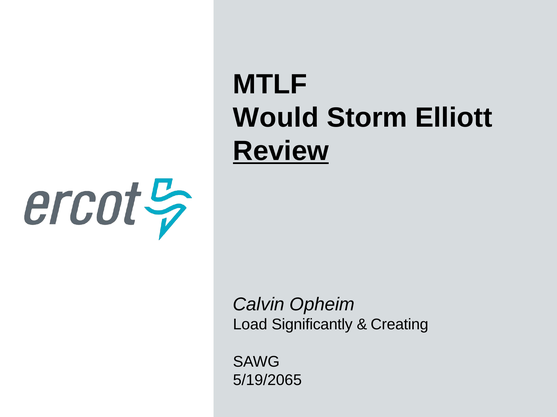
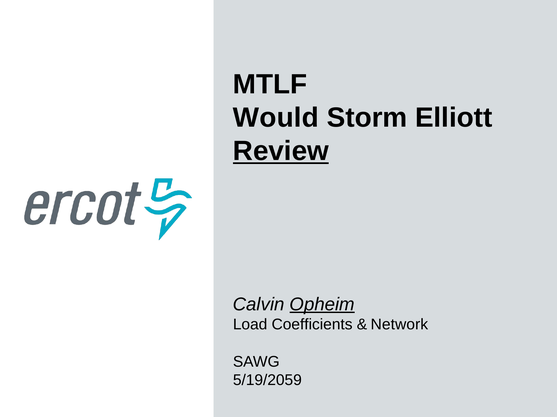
Opheim underline: none -> present
Significantly: Significantly -> Coefficients
Creating: Creating -> Network
5/19/2065: 5/19/2065 -> 5/19/2059
